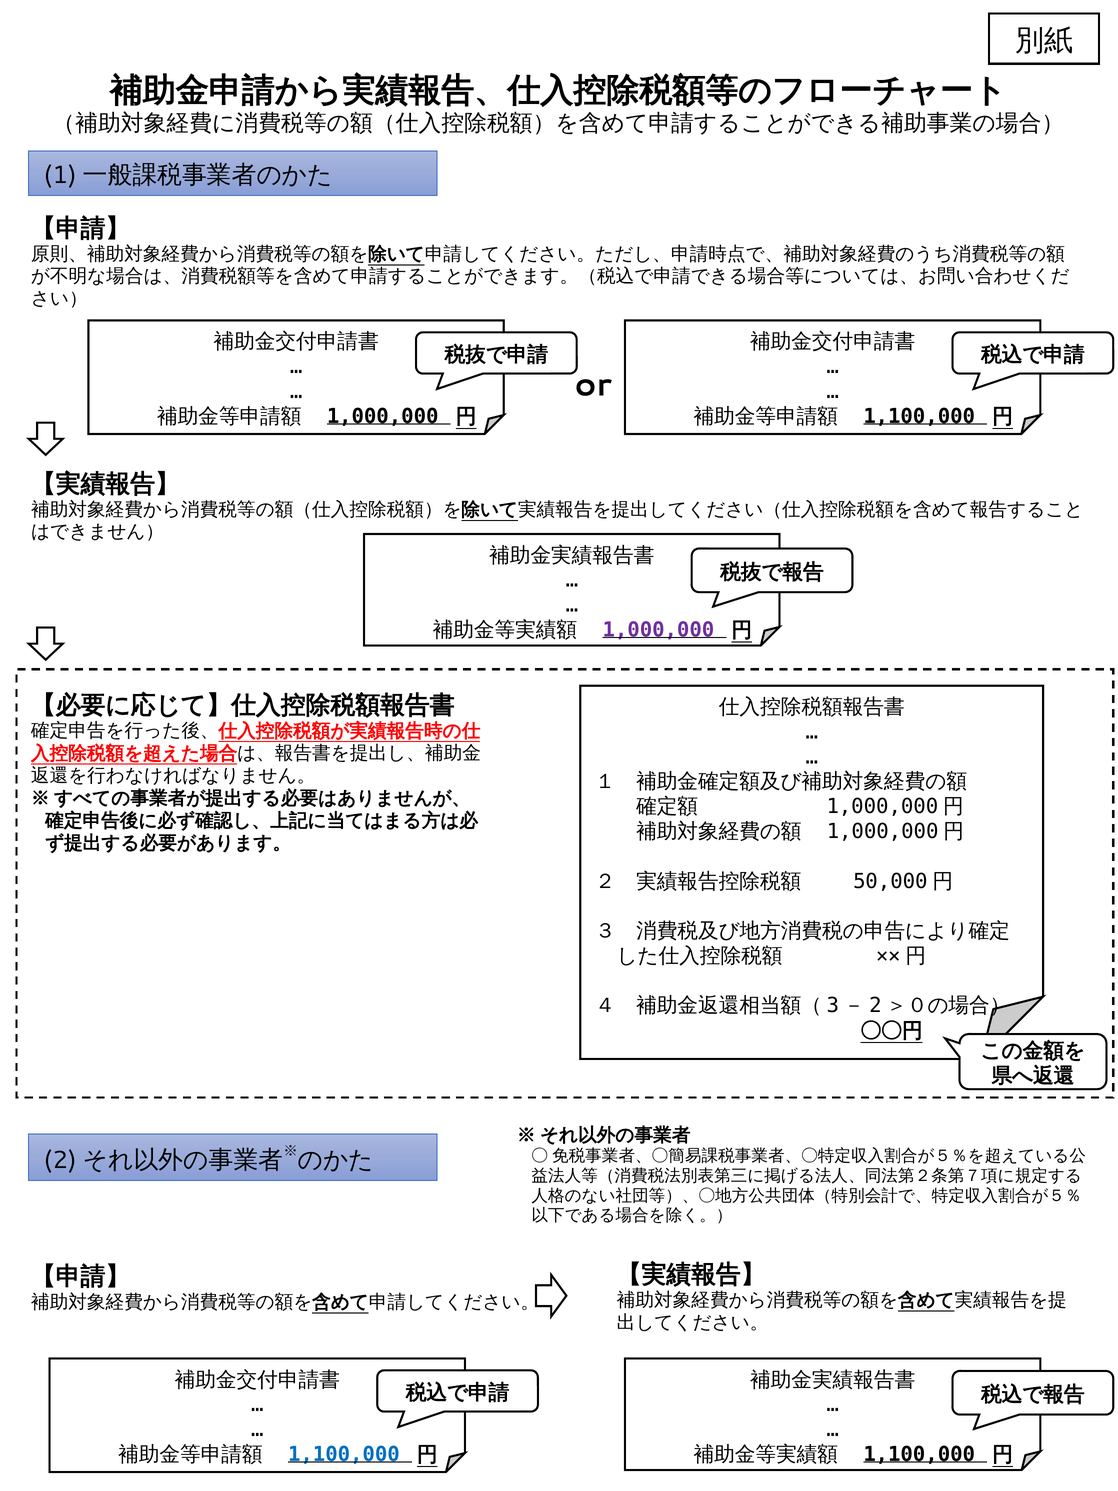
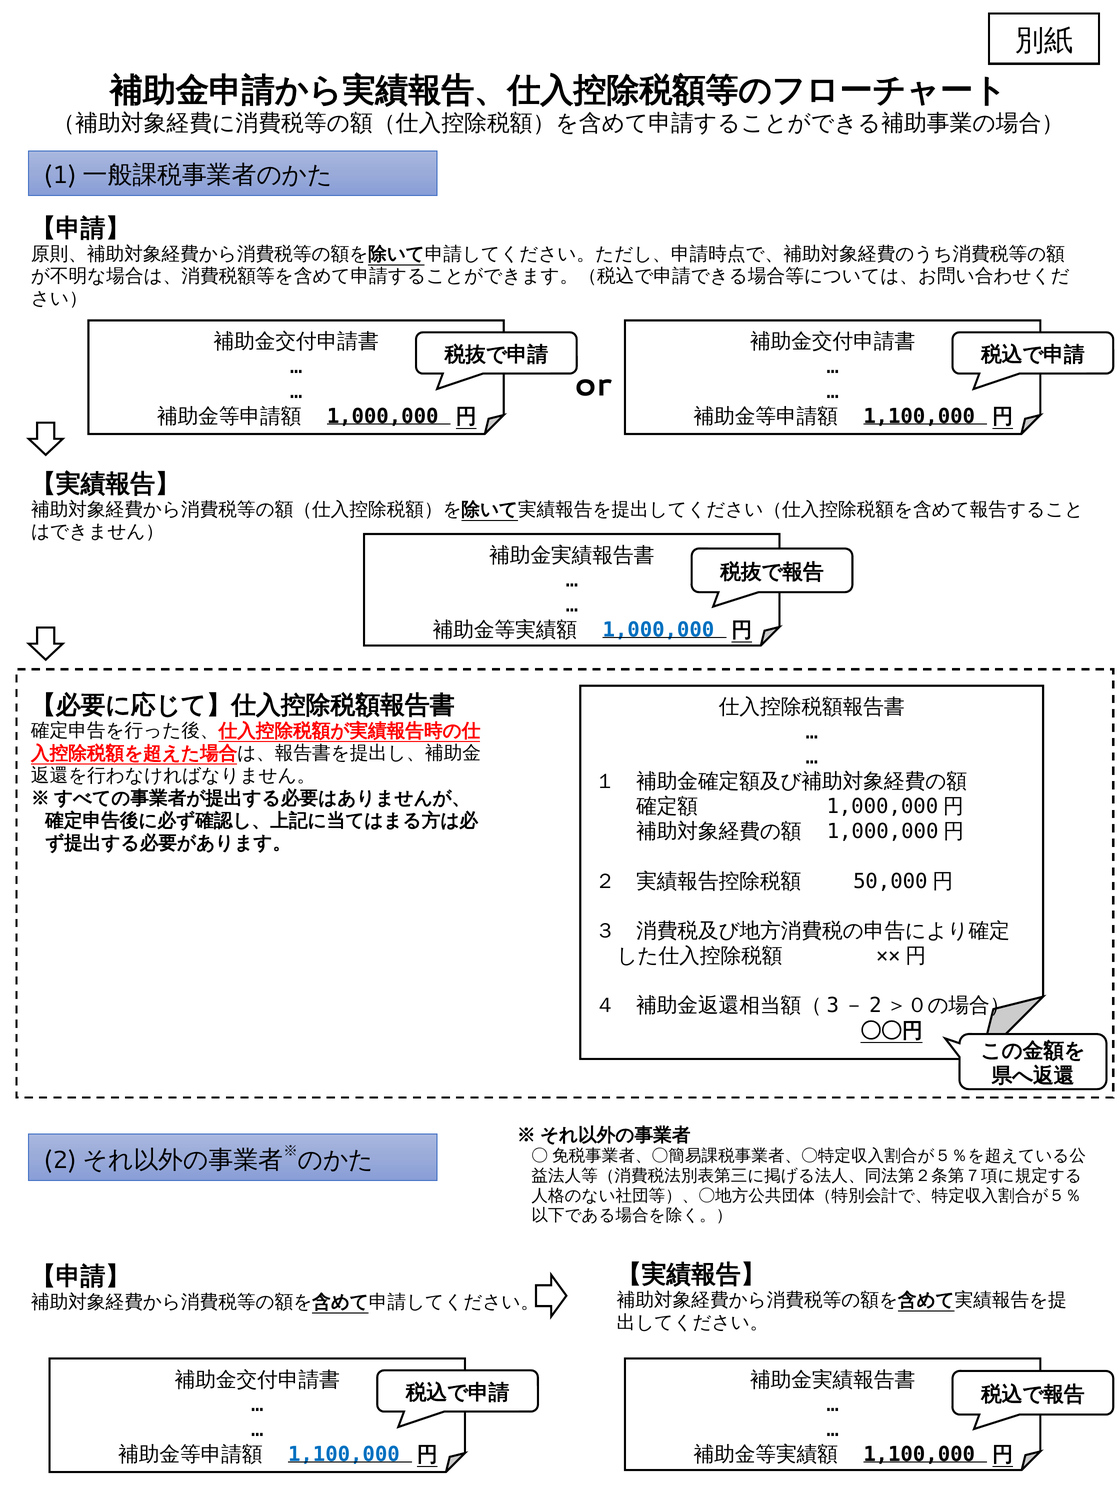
1,000,000 at (658, 630) colour: purple -> blue
